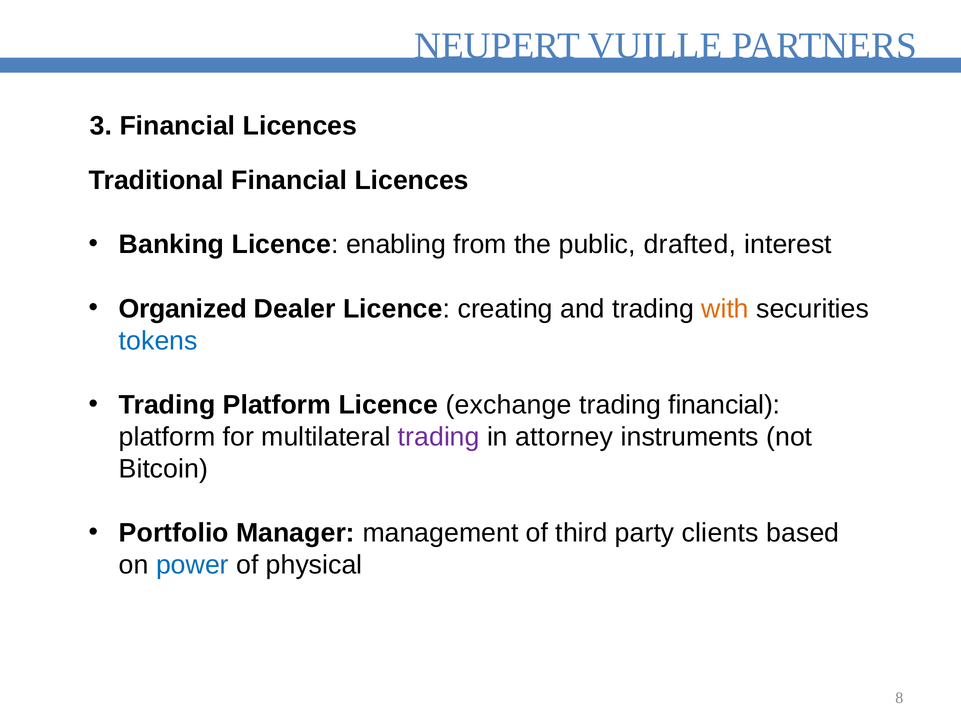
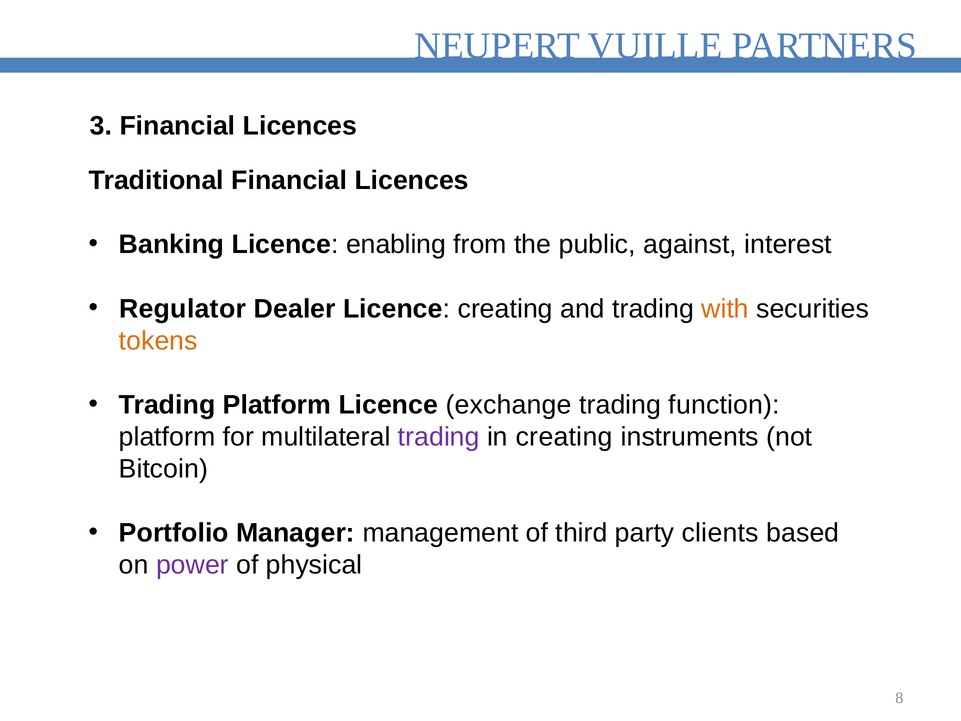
drafted: drafted -> against
Organized: Organized -> Regulator
tokens colour: blue -> orange
trading financial: financial -> function
in attorney: attorney -> creating
power colour: blue -> purple
